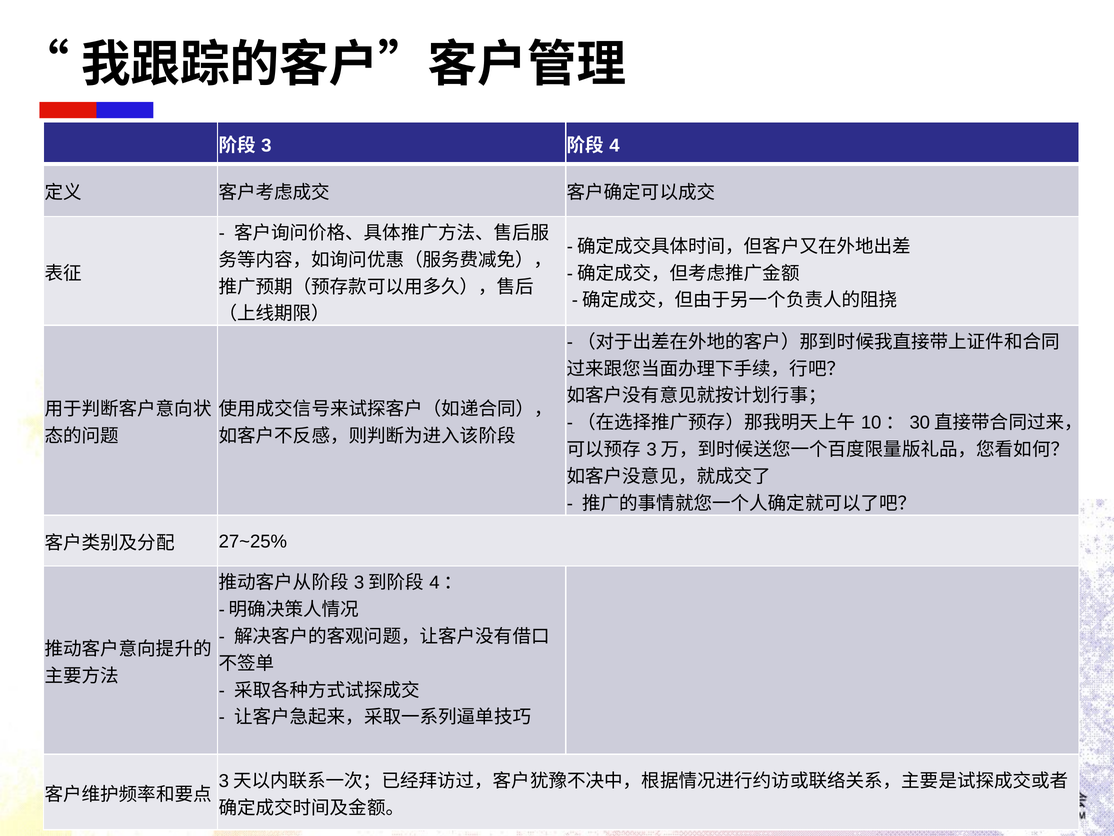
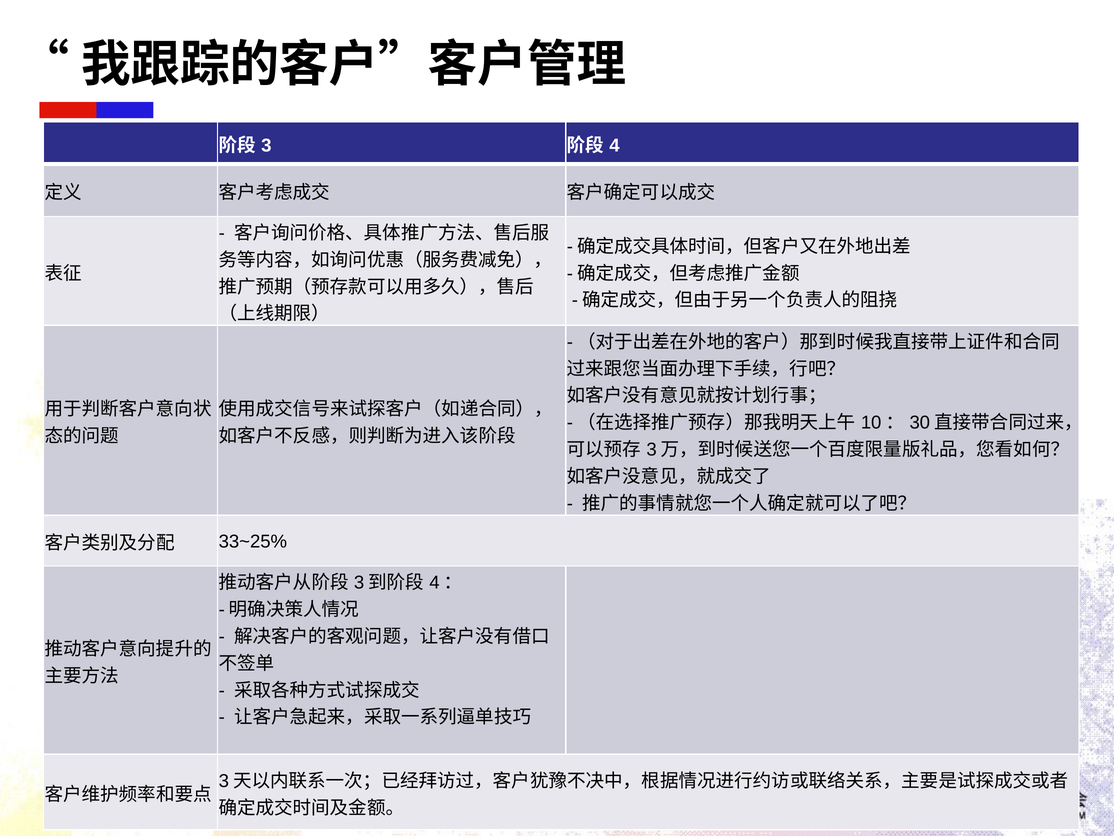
27~25%: 27~25% -> 33~25%
